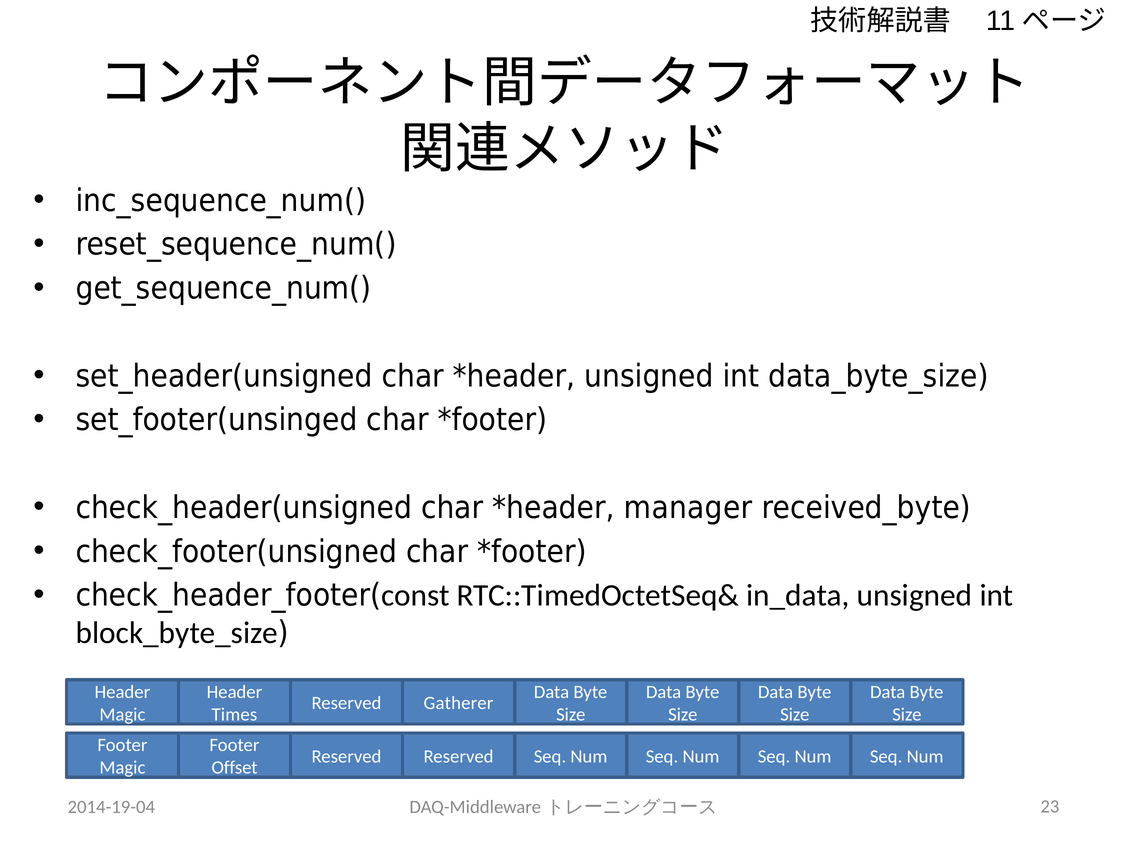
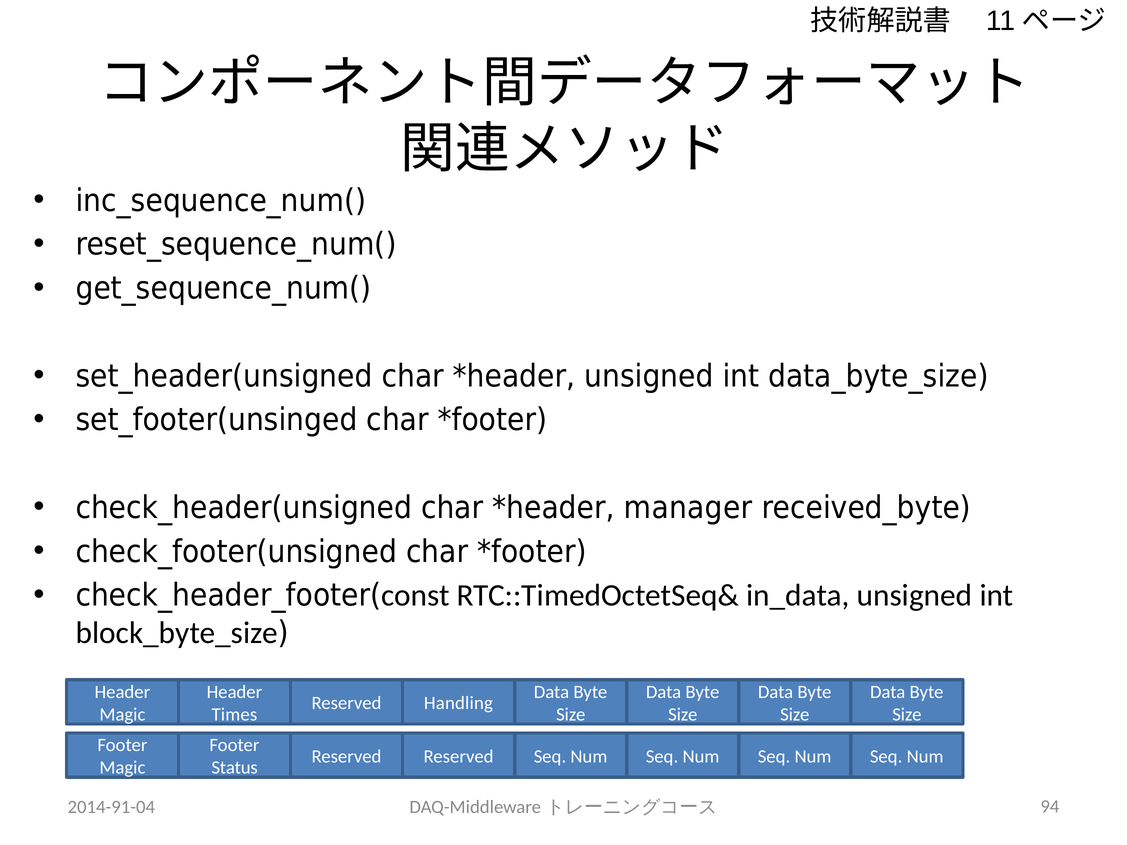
Gatherer: Gatherer -> Handling
Offset: Offset -> Status
2014-19-04: 2014-19-04 -> 2014-91-04
23: 23 -> 94
